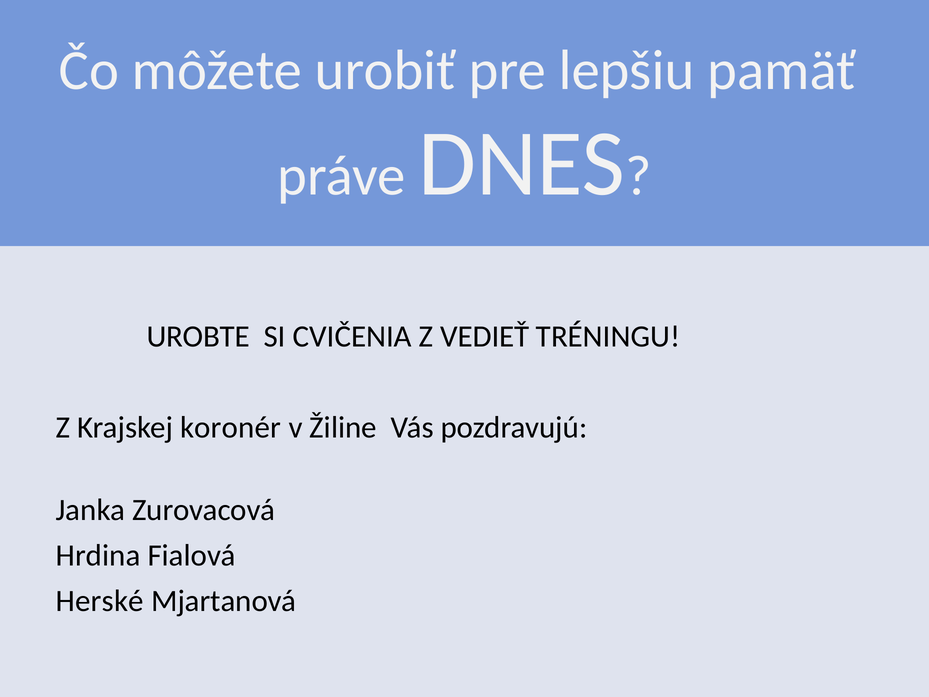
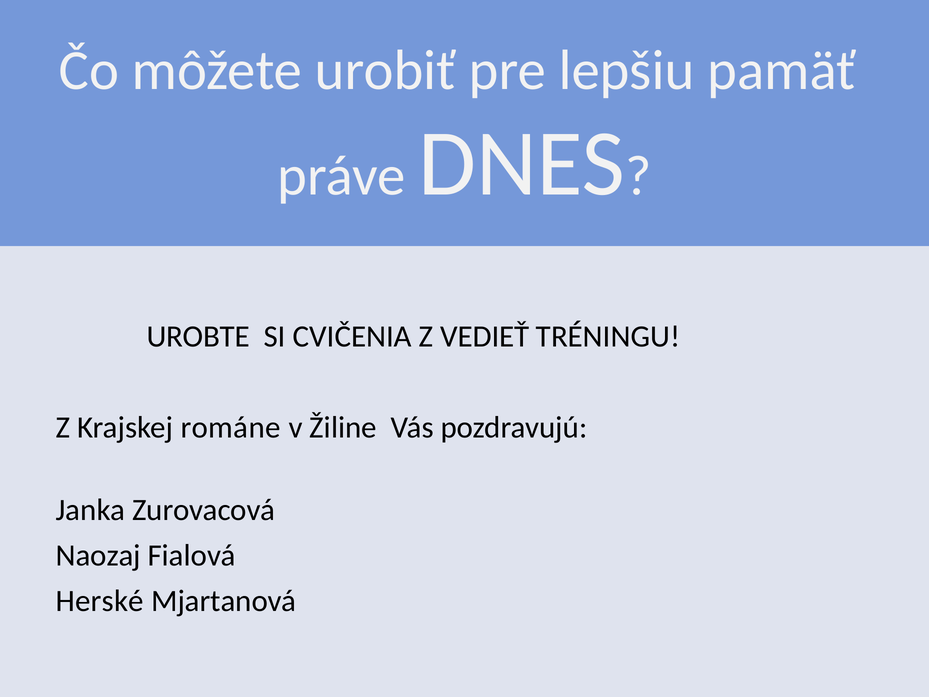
koronér: koronér -> románe
Hrdina: Hrdina -> Naozaj
